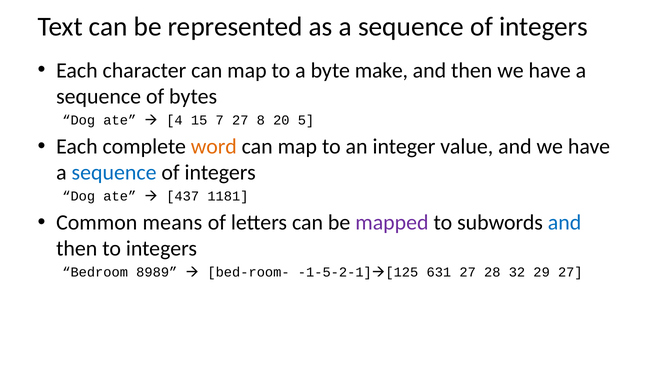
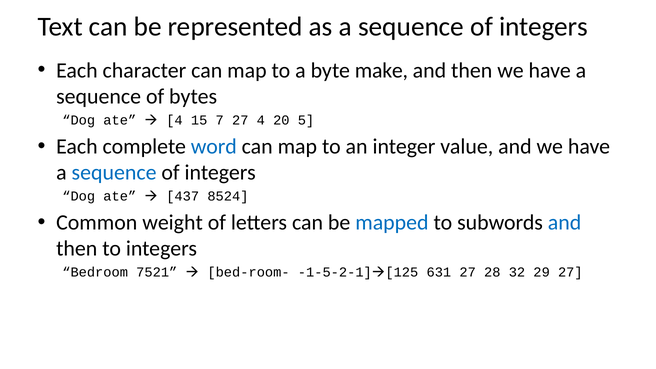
27 8: 8 -> 4
word colour: orange -> blue
1181: 1181 -> 8524
means: means -> weight
mapped colour: purple -> blue
8989: 8989 -> 7521
